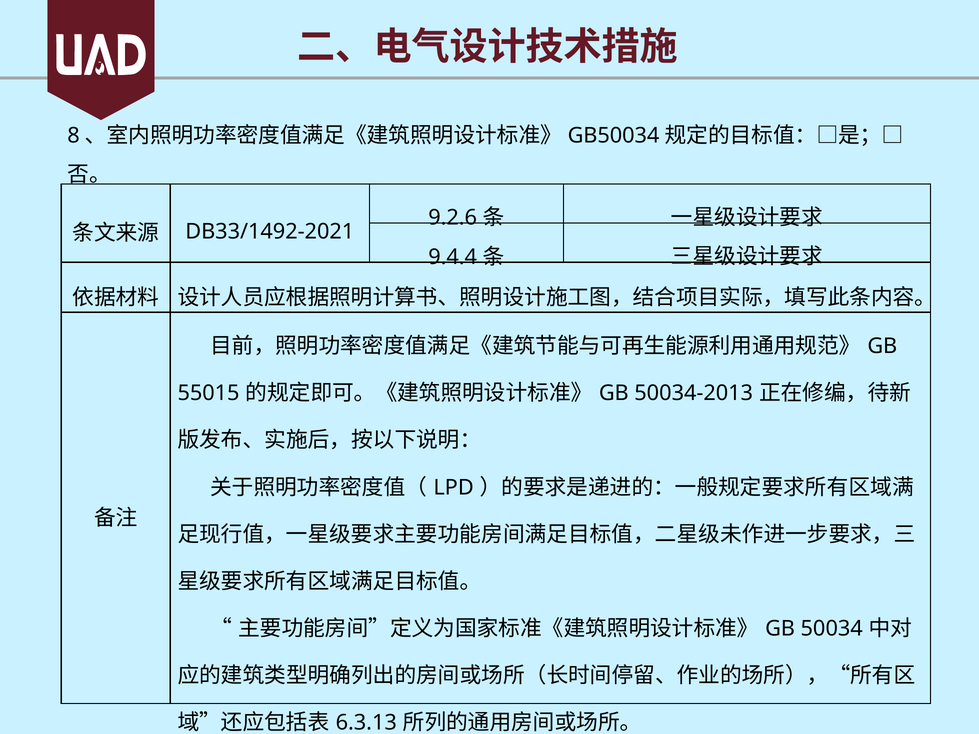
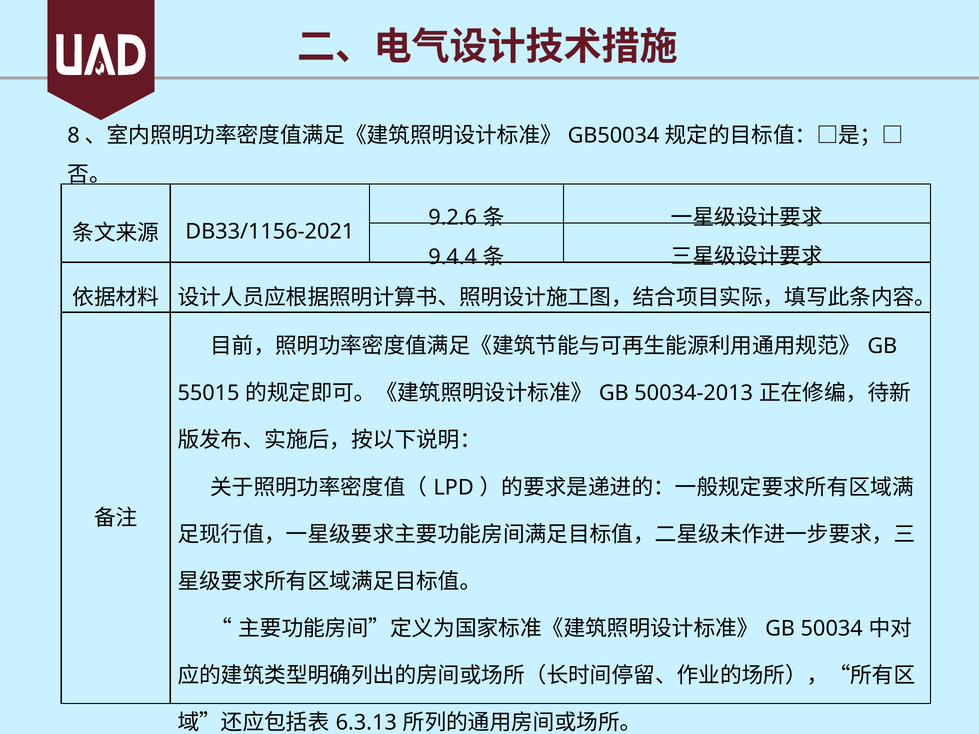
DB33/1492-2021: DB33/1492-2021 -> DB33/1156-2021
